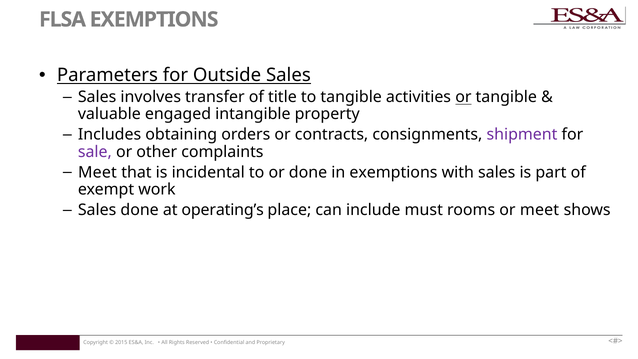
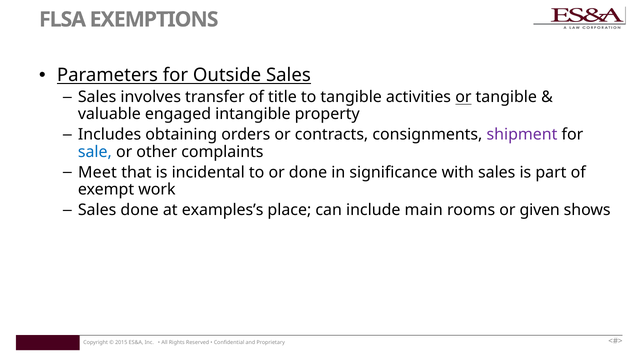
sale colour: purple -> blue
in exemptions: exemptions -> significance
operating’s: operating’s -> examples’s
must: must -> main
or meet: meet -> given
